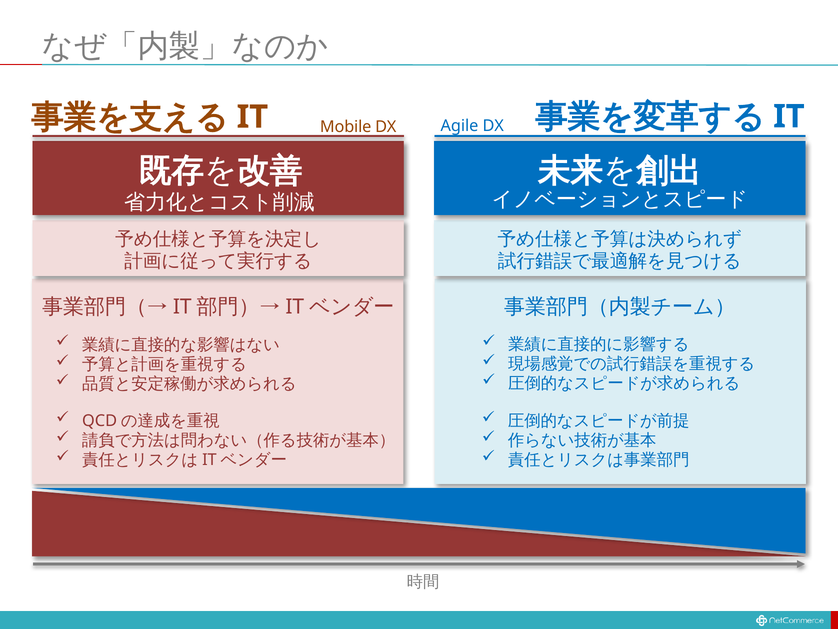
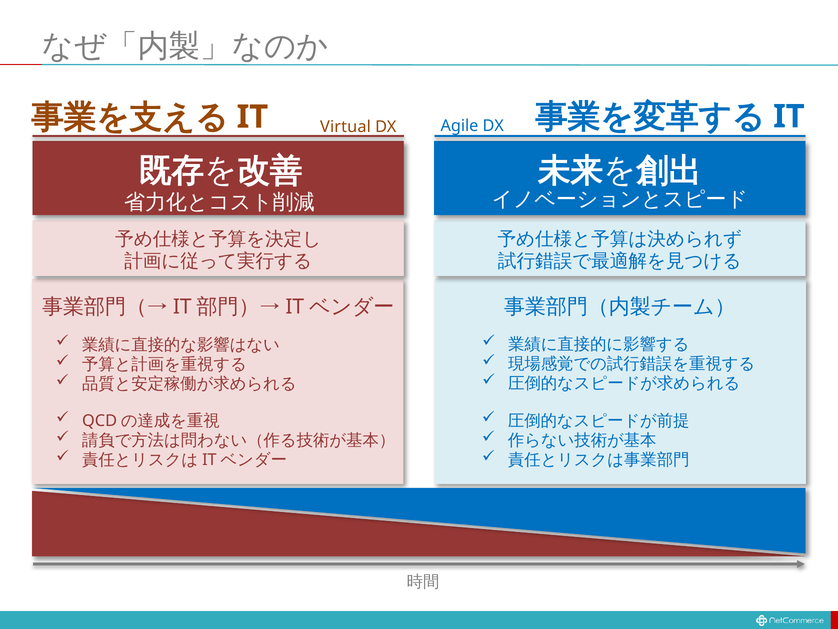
Mobile: Mobile -> Virtual
